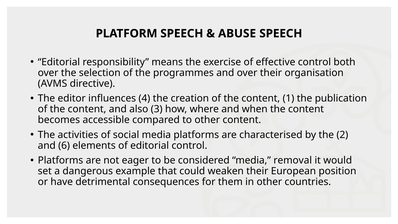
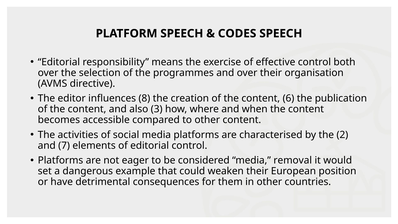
ABUSE: ABUSE -> CODES
4: 4 -> 8
1: 1 -> 6
6: 6 -> 7
